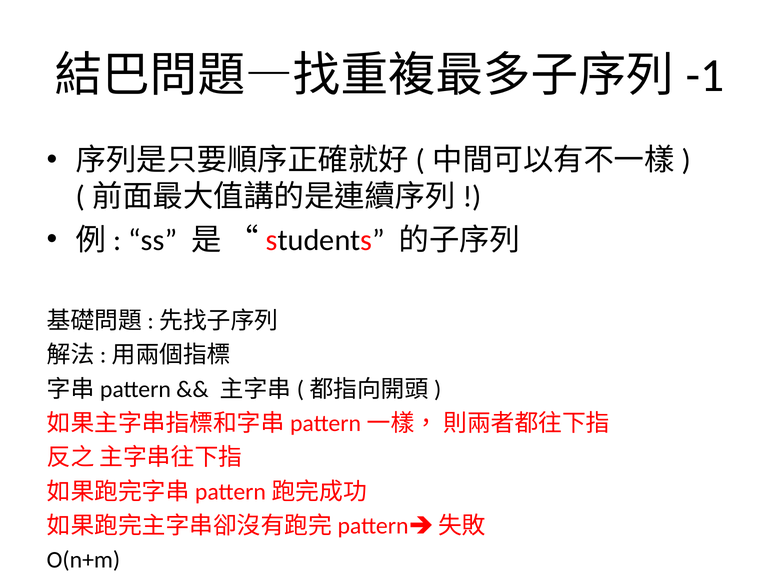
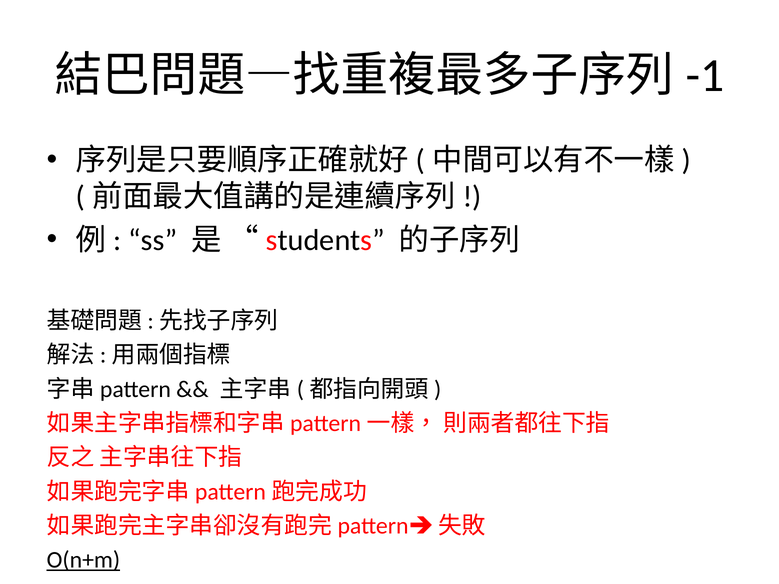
O(n+m underline: none -> present
